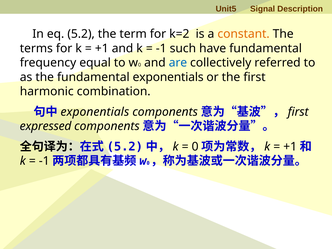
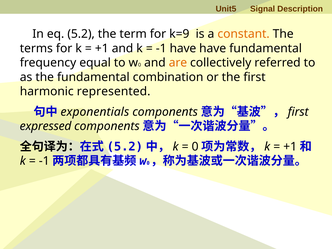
k=2: k=2 -> k=9
-1 such: such -> have
are colour: blue -> orange
fundamental exponentials: exponentials -> combination
combination: combination -> represented
